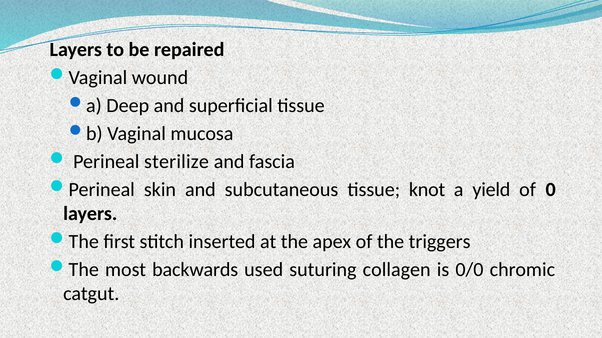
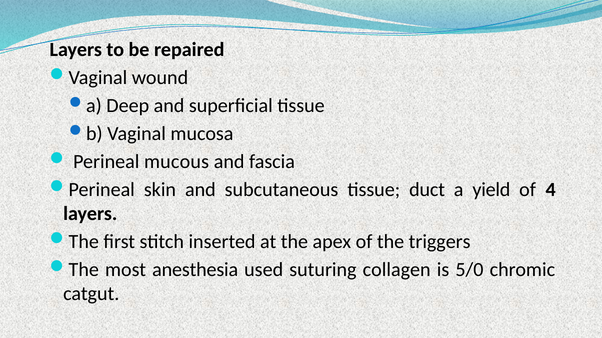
sterilize: sterilize -> mucous
knot: knot -> duct
0: 0 -> 4
backwards: backwards -> anesthesia
0/0: 0/0 -> 5/0
